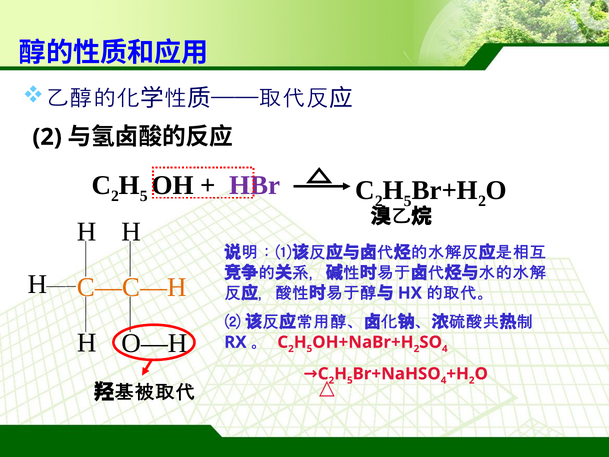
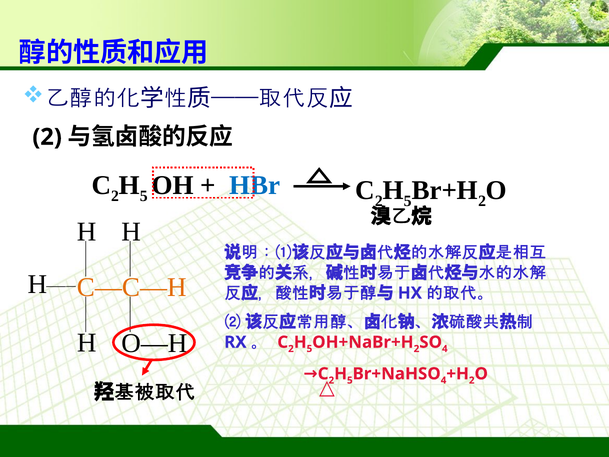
HBr colour: purple -> blue
